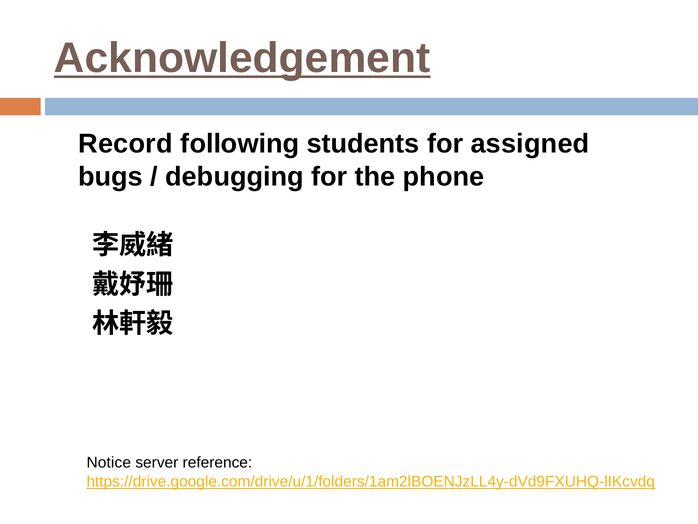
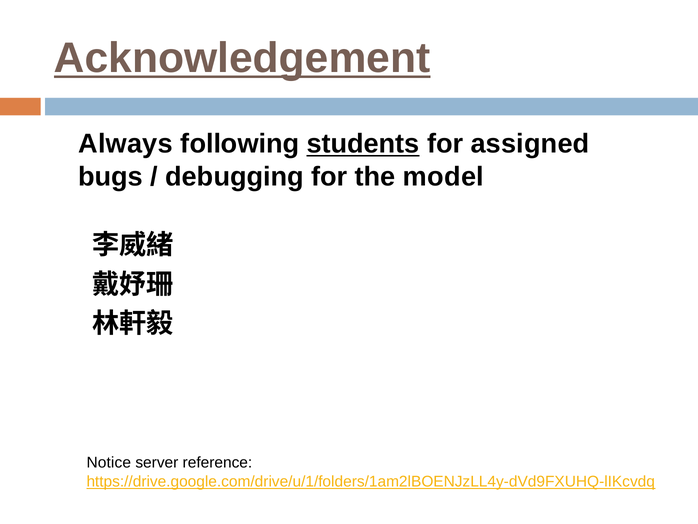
Record: Record -> Always
students underline: none -> present
phone: phone -> model
